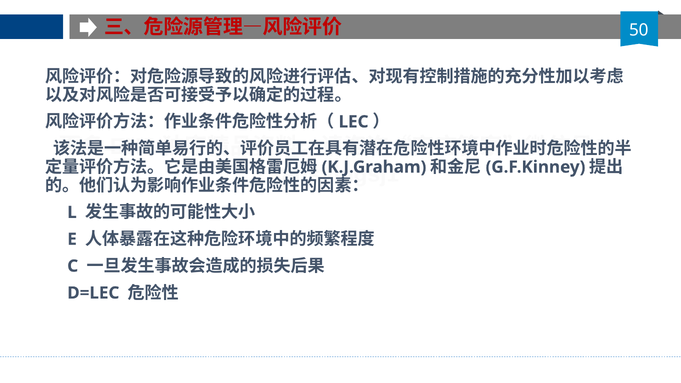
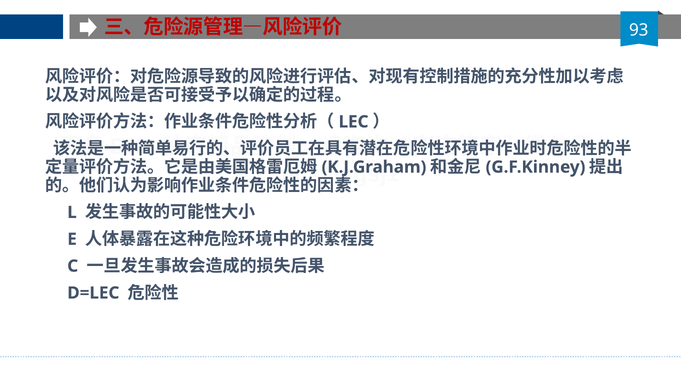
50: 50 -> 93
